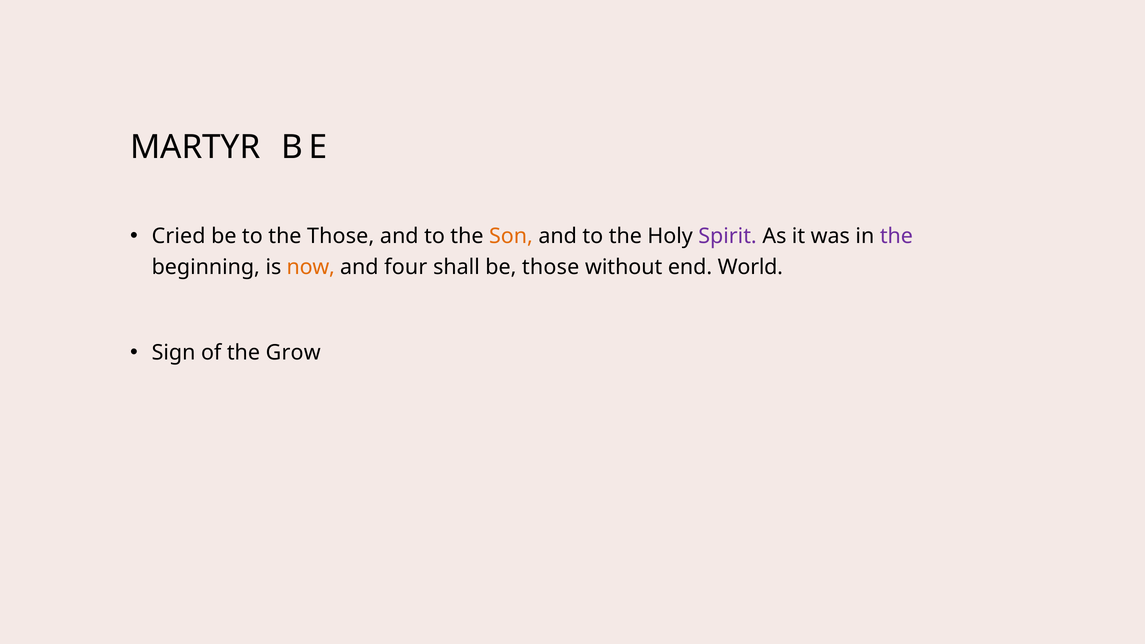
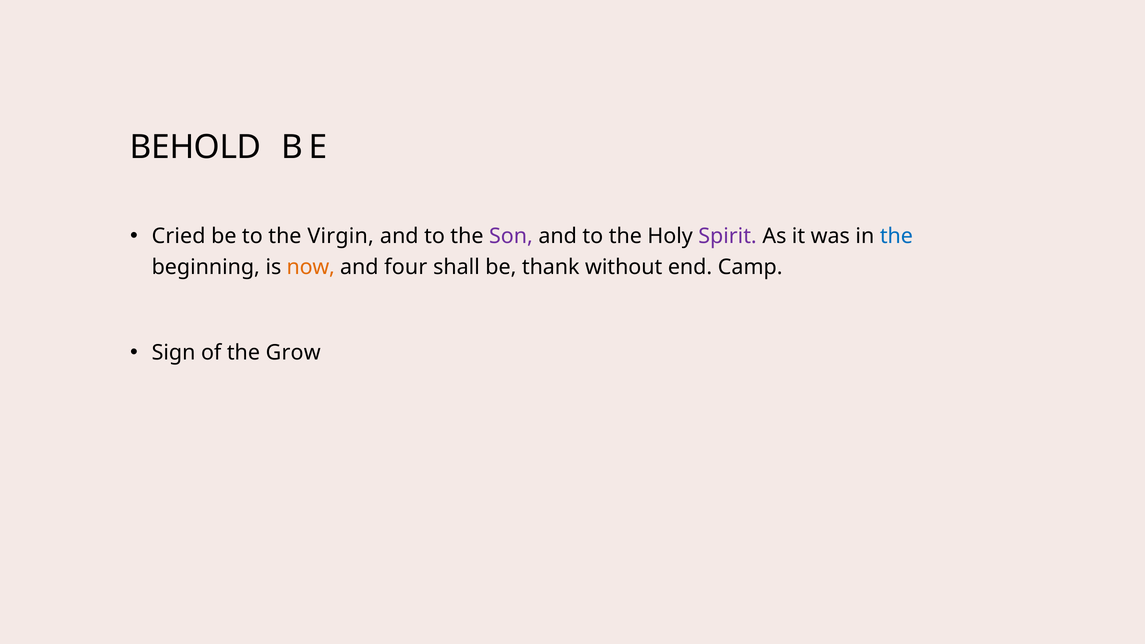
MARTYR: MARTYR -> BEHOLD
the Those: Those -> Virgin
Son colour: orange -> purple
the at (896, 236) colour: purple -> blue
be those: those -> thank
World: World -> Camp
